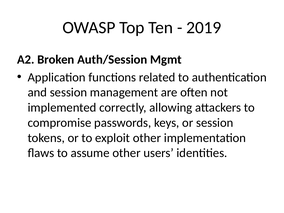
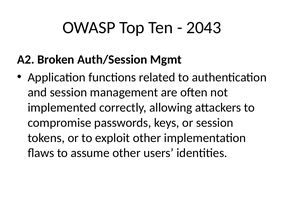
2019: 2019 -> 2043
